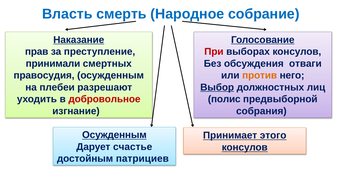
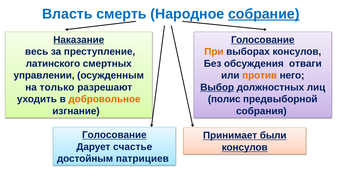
собрание underline: none -> present
прав: прав -> весь
При colour: red -> orange
принимали: принимали -> латинского
правосудия: правосудия -> управлении
плебеи: плебеи -> только
добровольное colour: red -> orange
Осужденным at (114, 135): Осужденным -> Голосование
этого: этого -> были
